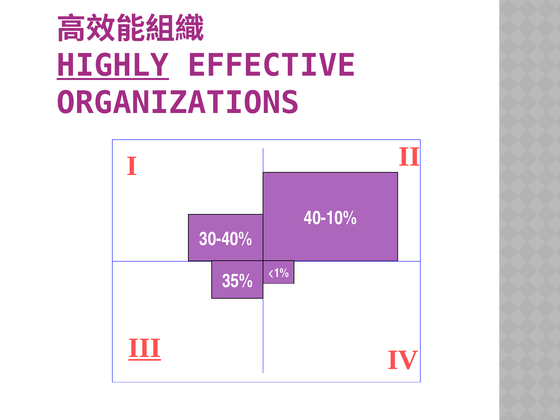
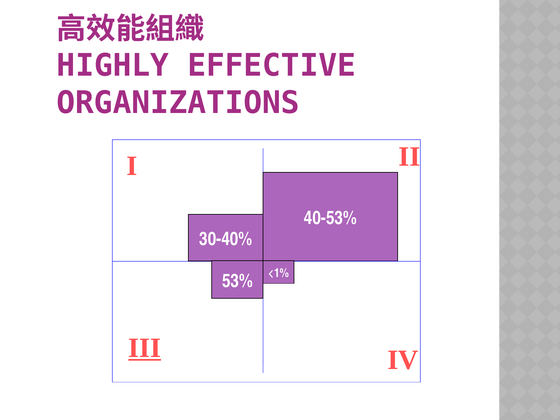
HIGHLY underline: present -> none
40-10%: 40-10% -> 40-53%
35%: 35% -> 53%
